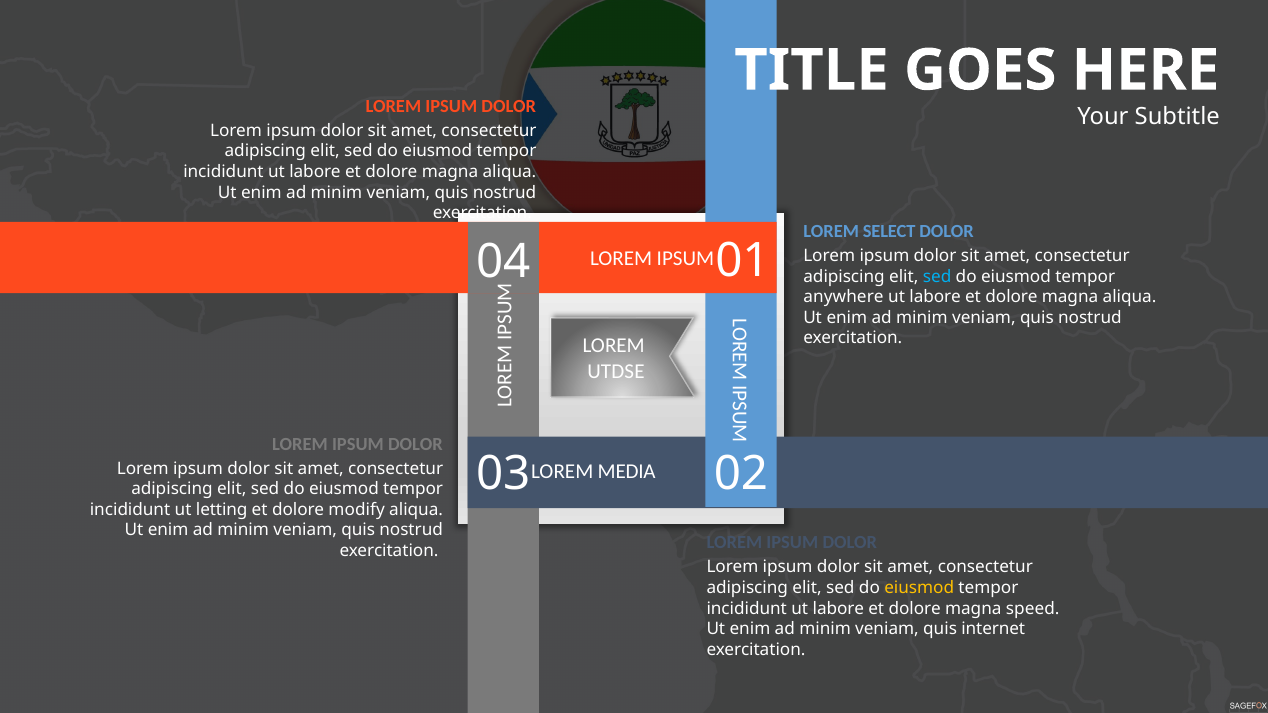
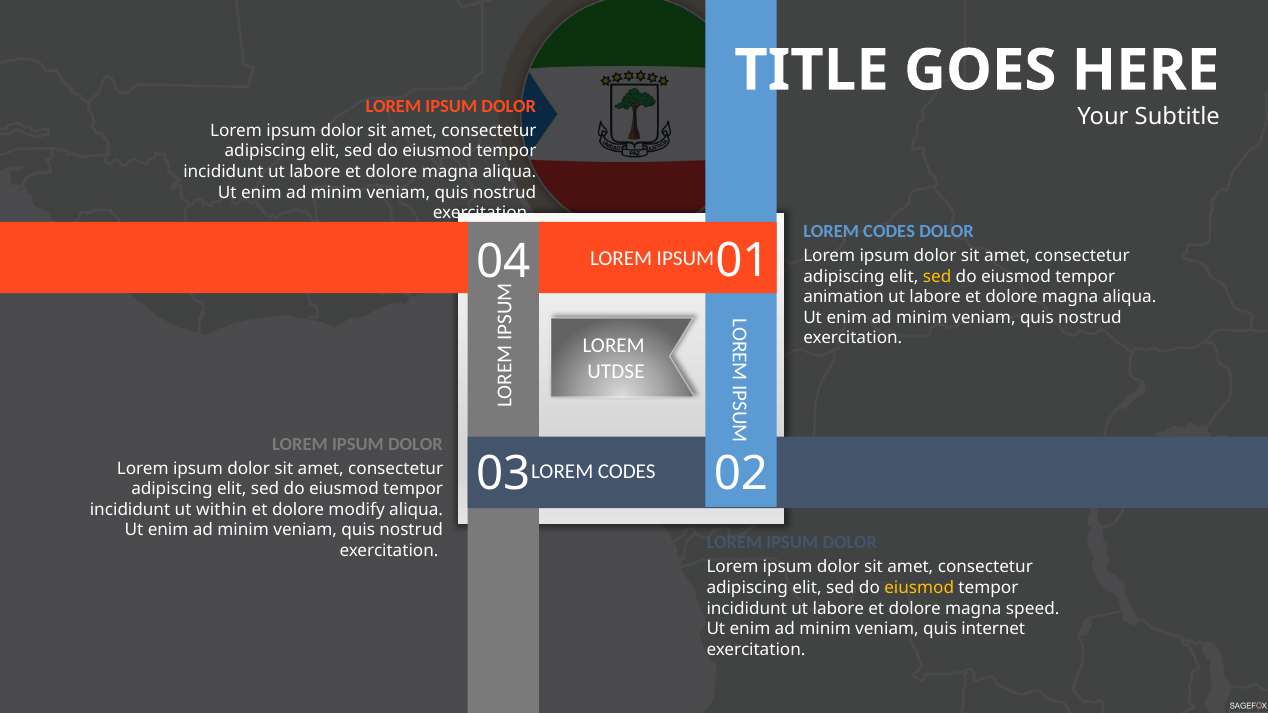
SELECT at (889, 231): SELECT -> CODES
sed at (937, 277) colour: light blue -> yellow
anywhere: anywhere -> animation
MEDIA at (627, 472): MEDIA -> CODES
letting: letting -> within
